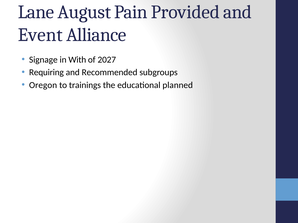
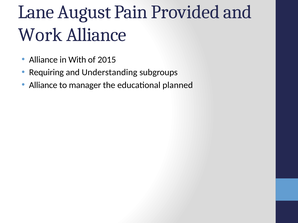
Event: Event -> Work
Signage at (43, 60): Signage -> Alliance
2027: 2027 -> 2015
Recommended: Recommended -> Understanding
Oregon at (43, 85): Oregon -> Alliance
trainings: trainings -> manager
